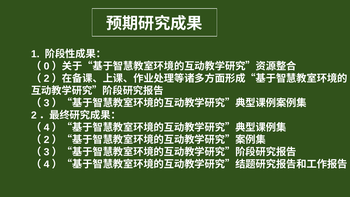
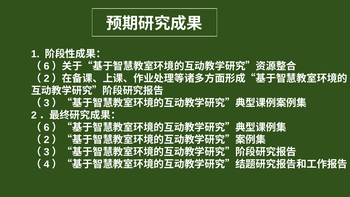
0 at (47, 66): 0 -> 6
4 at (47, 127): 4 -> 6
